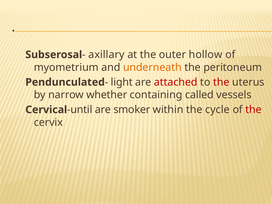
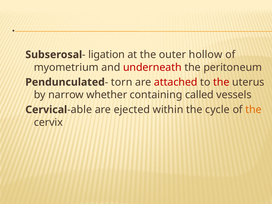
axillary: axillary -> ligation
underneath colour: orange -> red
light: light -> torn
until: until -> able
smoker: smoker -> ejected
the at (253, 110) colour: red -> orange
